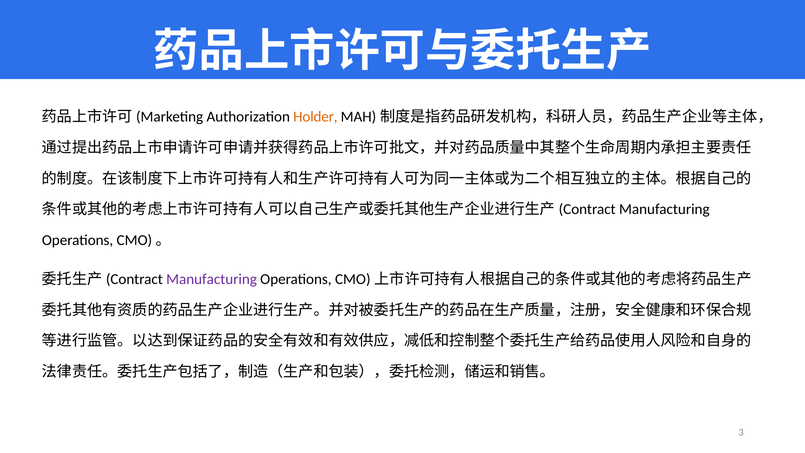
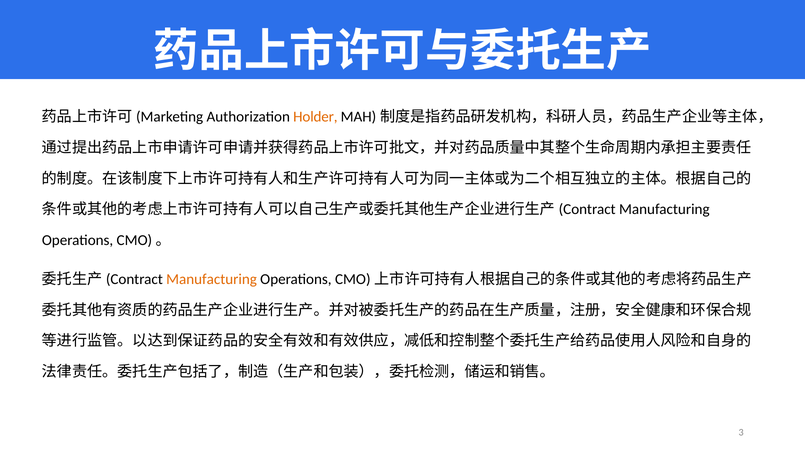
Manufacturing at (212, 279) colour: purple -> orange
